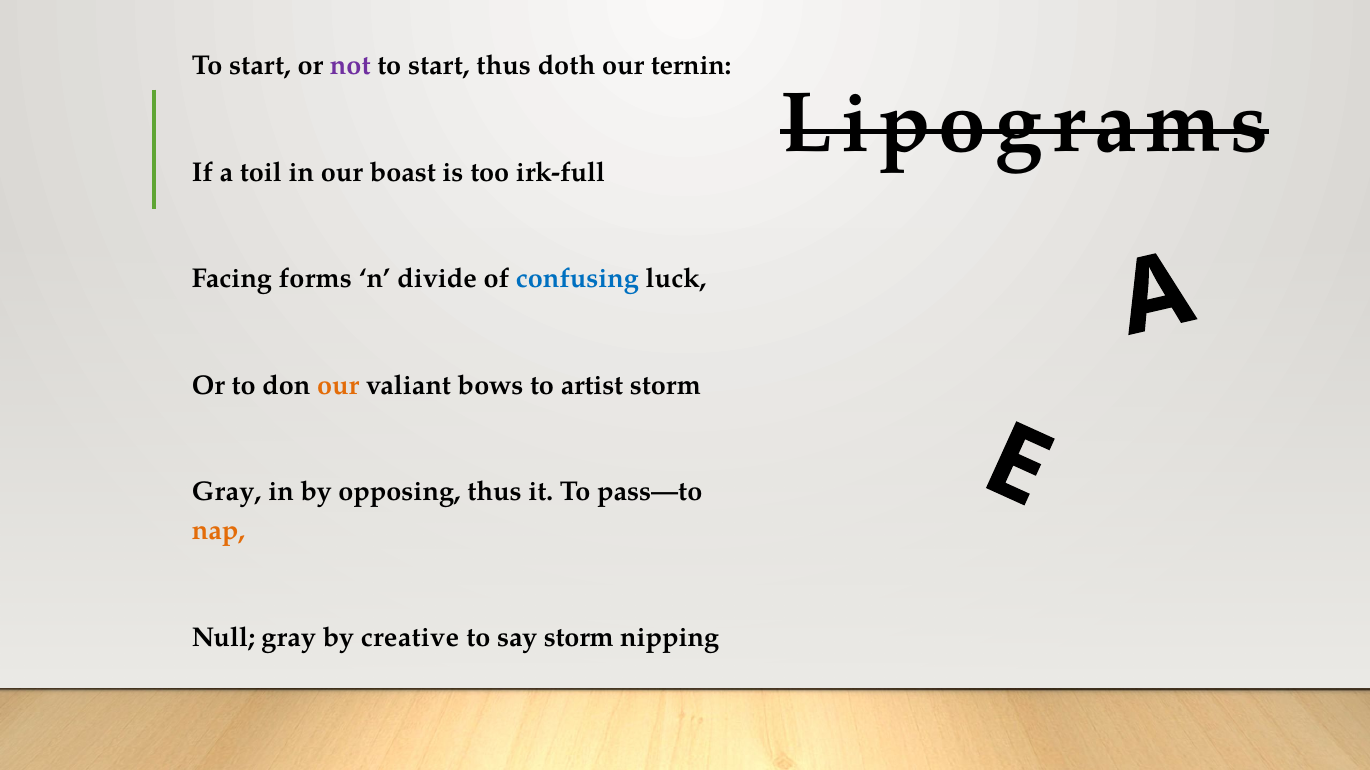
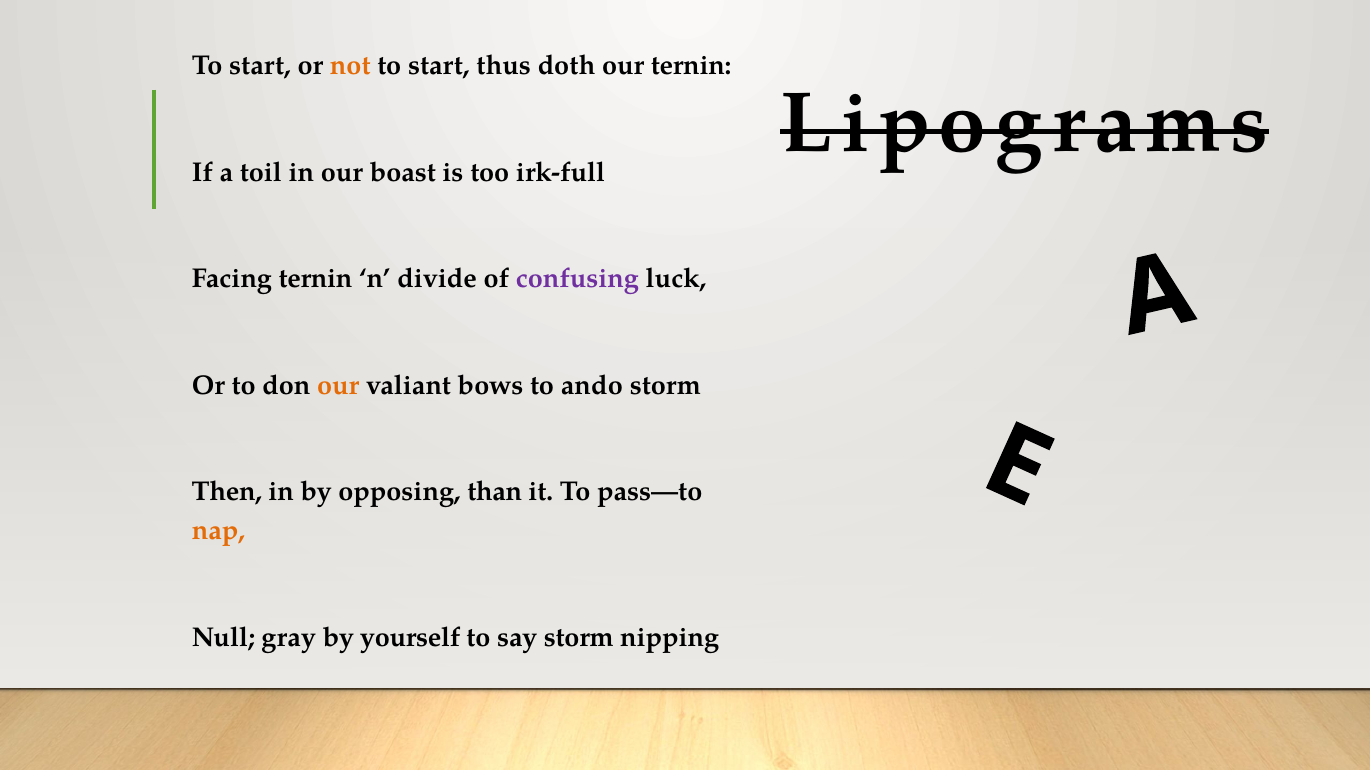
not colour: purple -> orange
Facing forms: forms -> ternin
confusing colour: blue -> purple
artist: artist -> ando
Gray at (227, 492): Gray -> Then
opposing thus: thus -> than
creative: creative -> yourself
